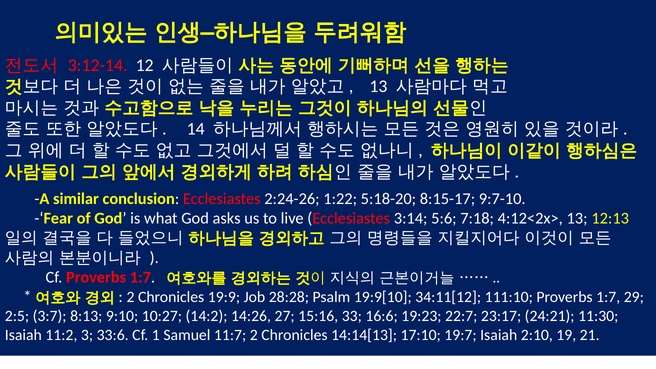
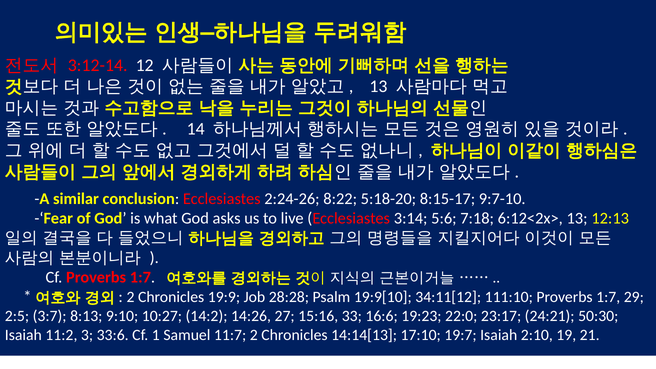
1:22: 1:22 -> 8:22
4:12<2x>: 4:12<2x> -> 6:12<2x>
22:7: 22:7 -> 22:0
11:30: 11:30 -> 50:30
